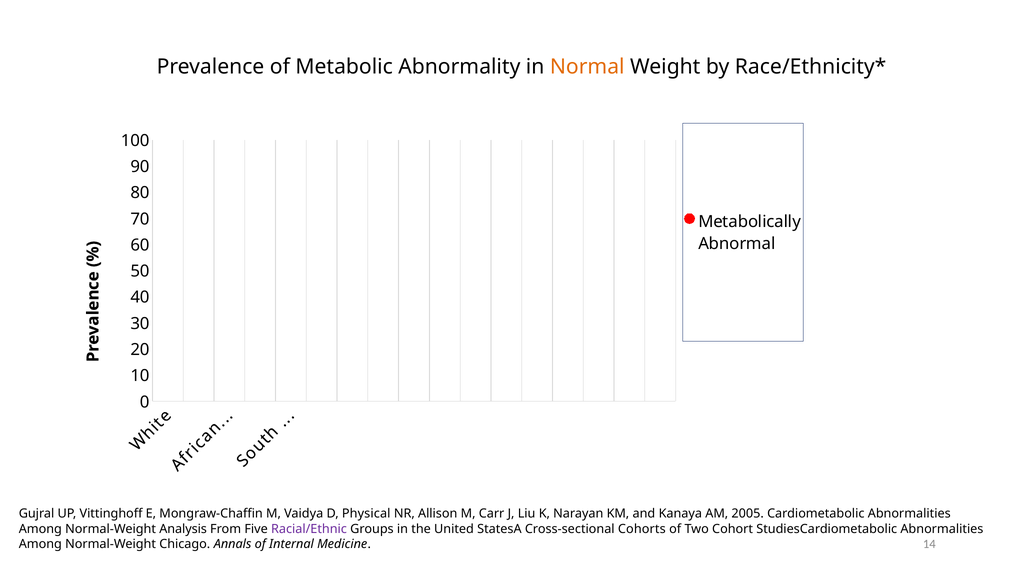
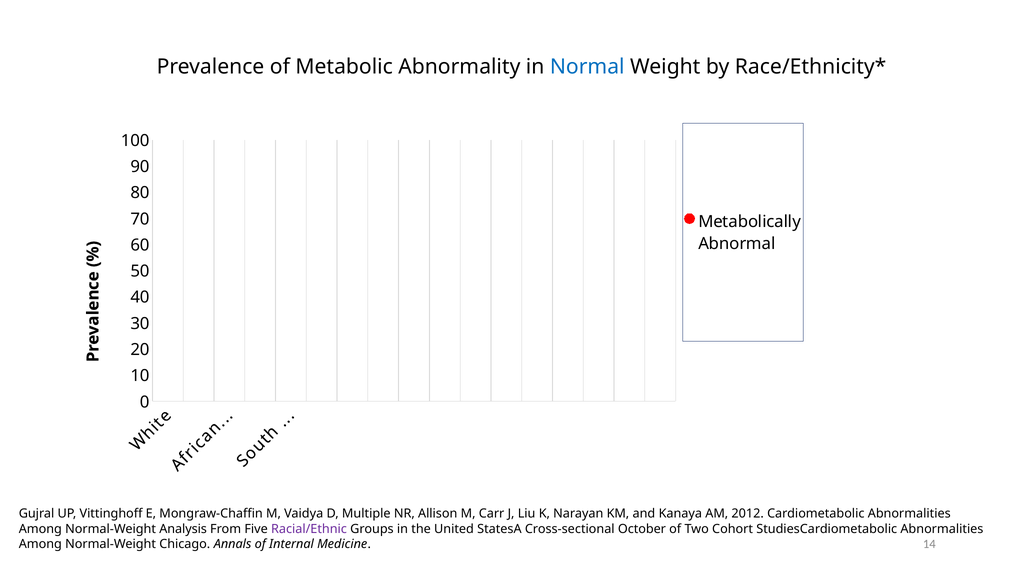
Normal colour: orange -> blue
Physical: Physical -> Multiple
2005: 2005 -> 2012
Cohorts: Cohorts -> October
